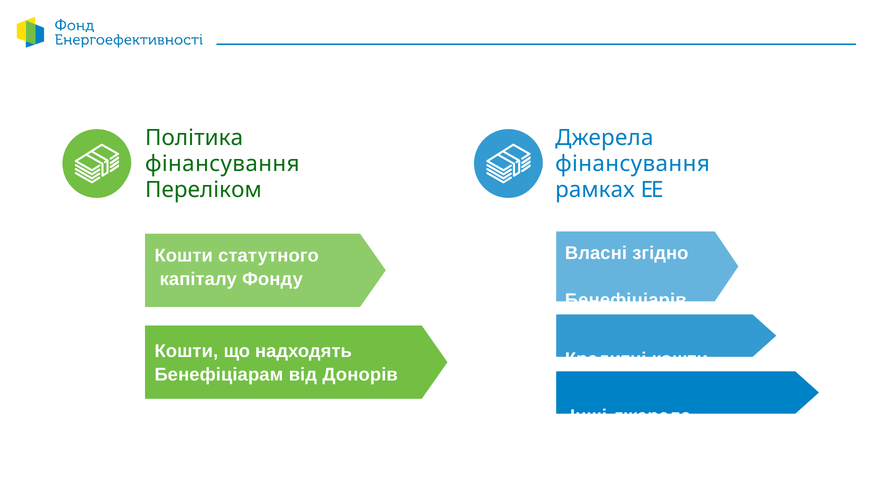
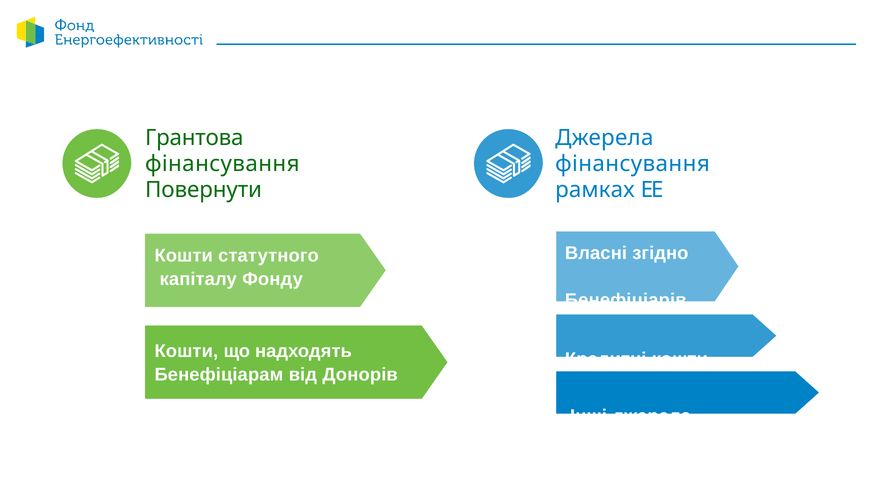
Політика: Політика -> Грантова
Переліком: Переліком -> Повернути
